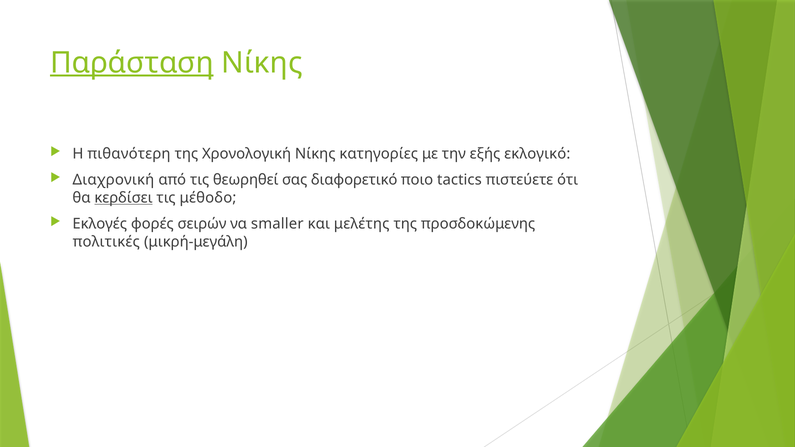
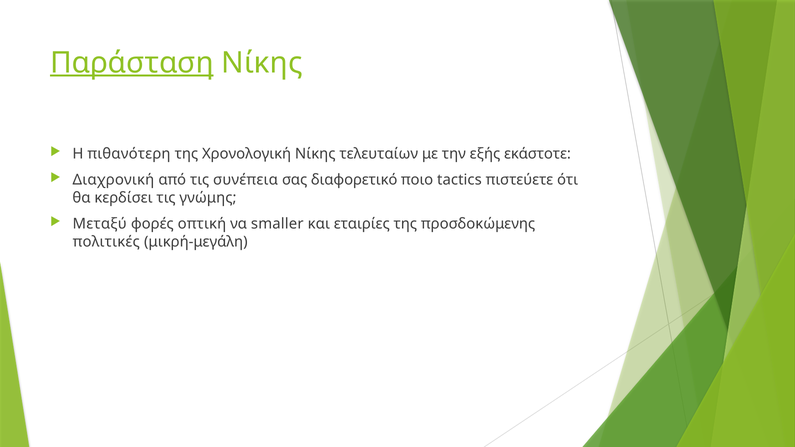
κατηγορίες: κατηγορίες -> τελευταίων
εκλογικό: εκλογικό -> εκάστοτε
θεωρηθεί: θεωρηθεί -> συνέπεια
κερδίσει underline: present -> none
μέθοδο: μέθοδο -> γνώμης
Εκλογές: Εκλογές -> Μεταξύ
σειρών: σειρών -> οπτική
μελέτης: μελέτης -> εταιρίες
